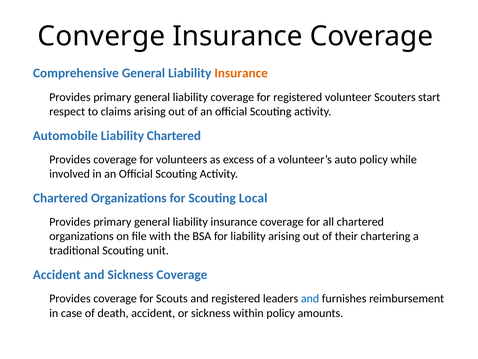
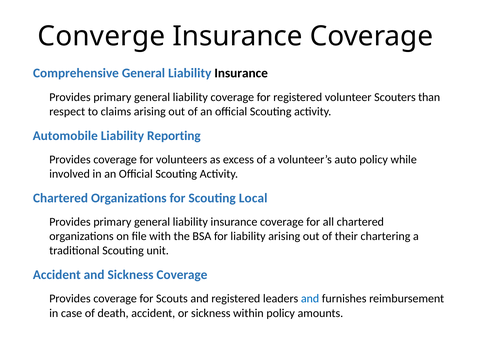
Insurance at (241, 73) colour: orange -> black
start: start -> than
Liability Chartered: Chartered -> Reporting
